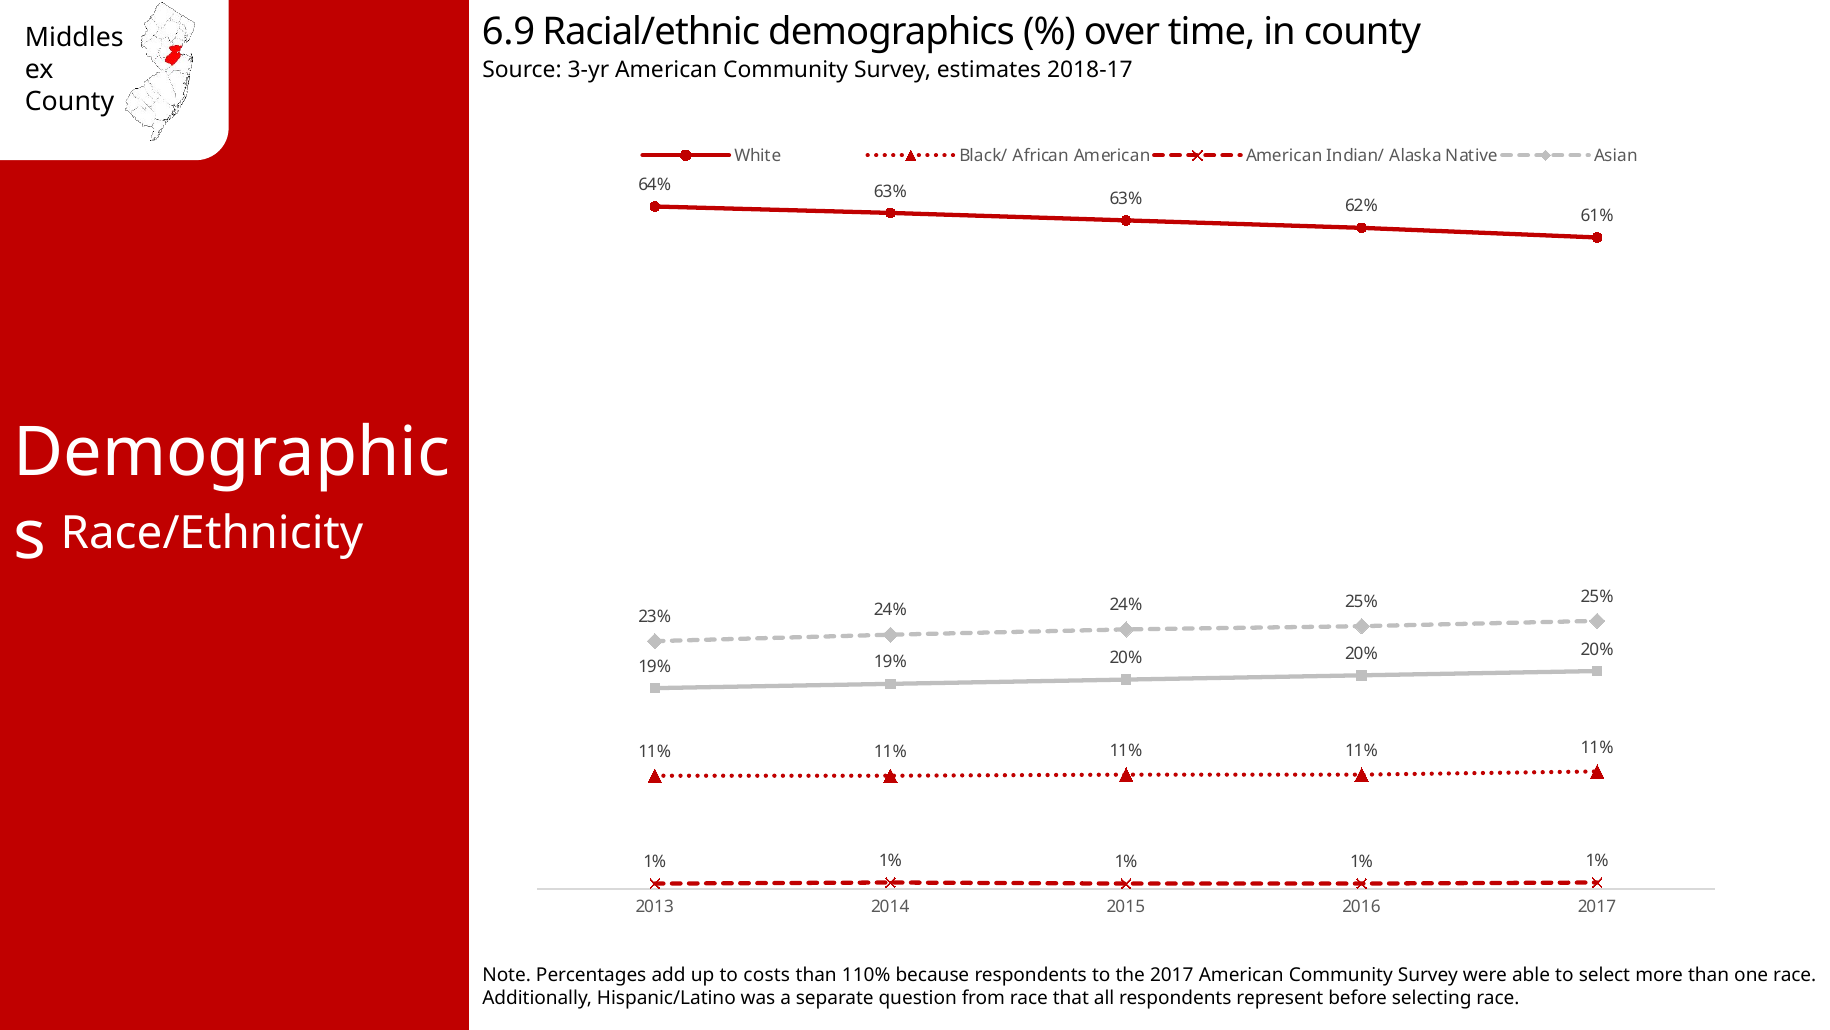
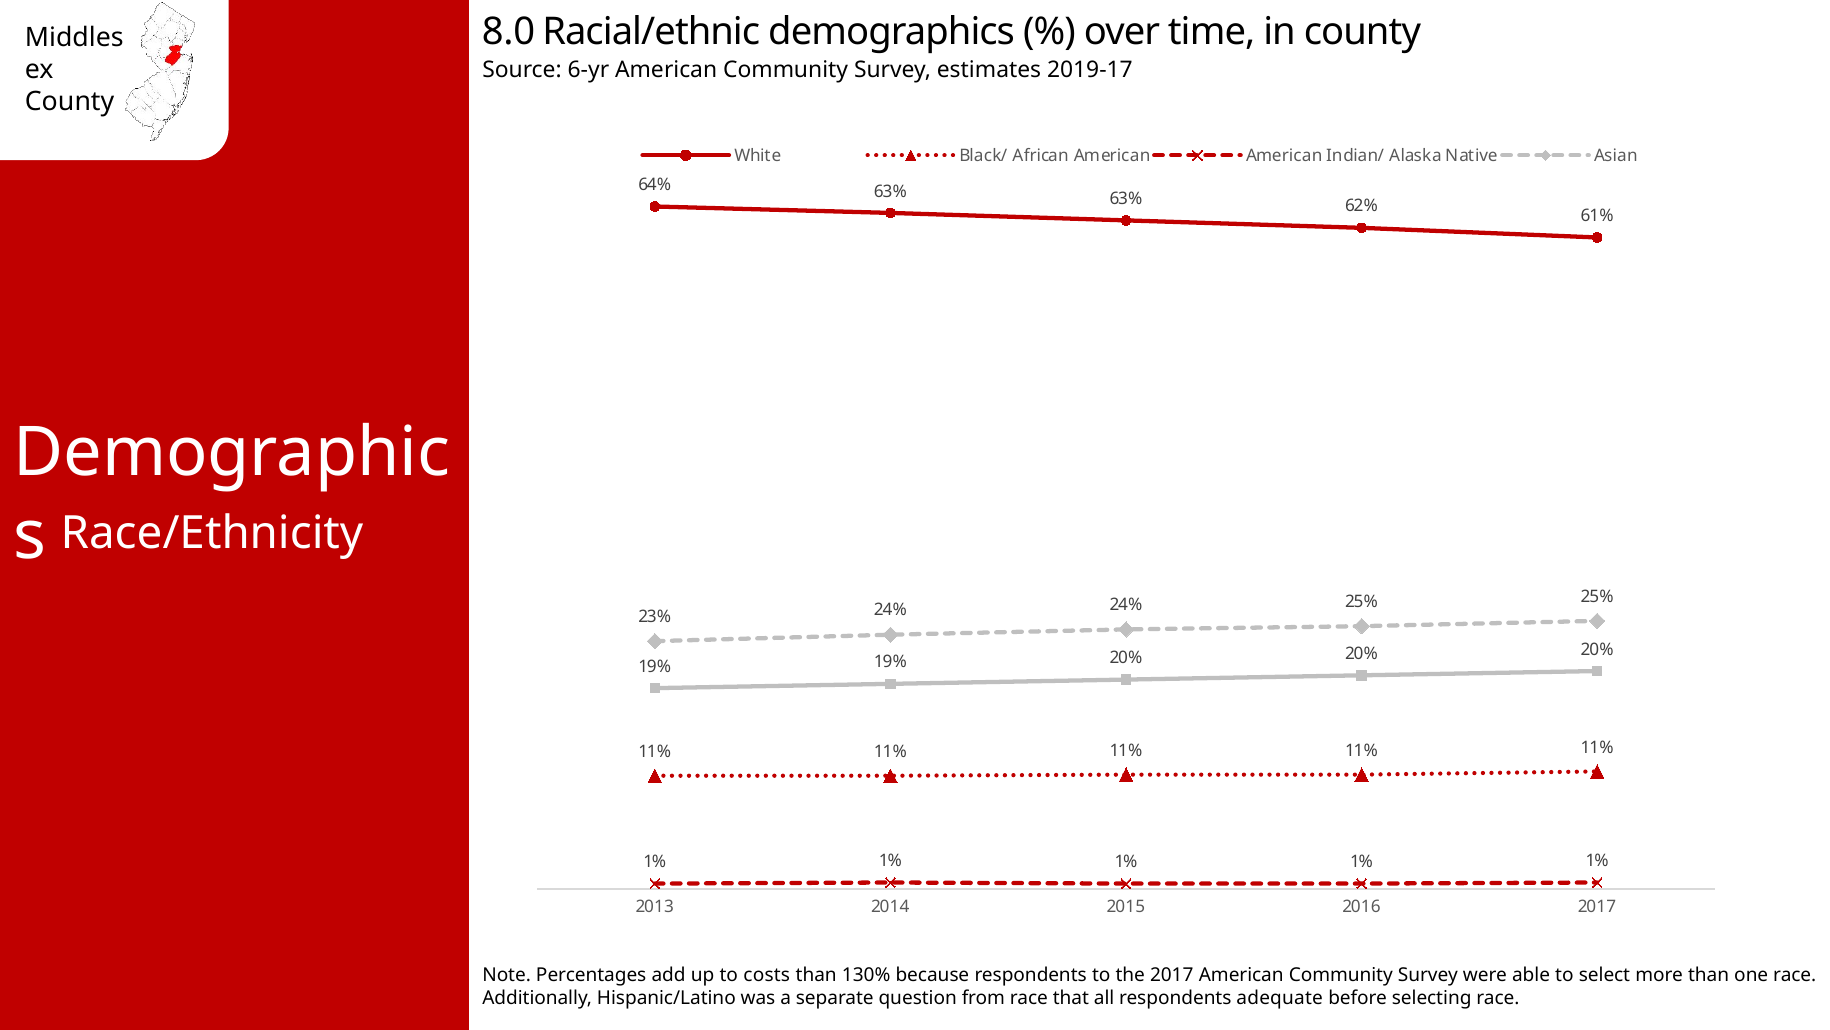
6.9: 6.9 -> 8.0
3-yr: 3-yr -> 6-yr
2018-17: 2018-17 -> 2019-17
110%: 110% -> 130%
represent: represent -> adequate
